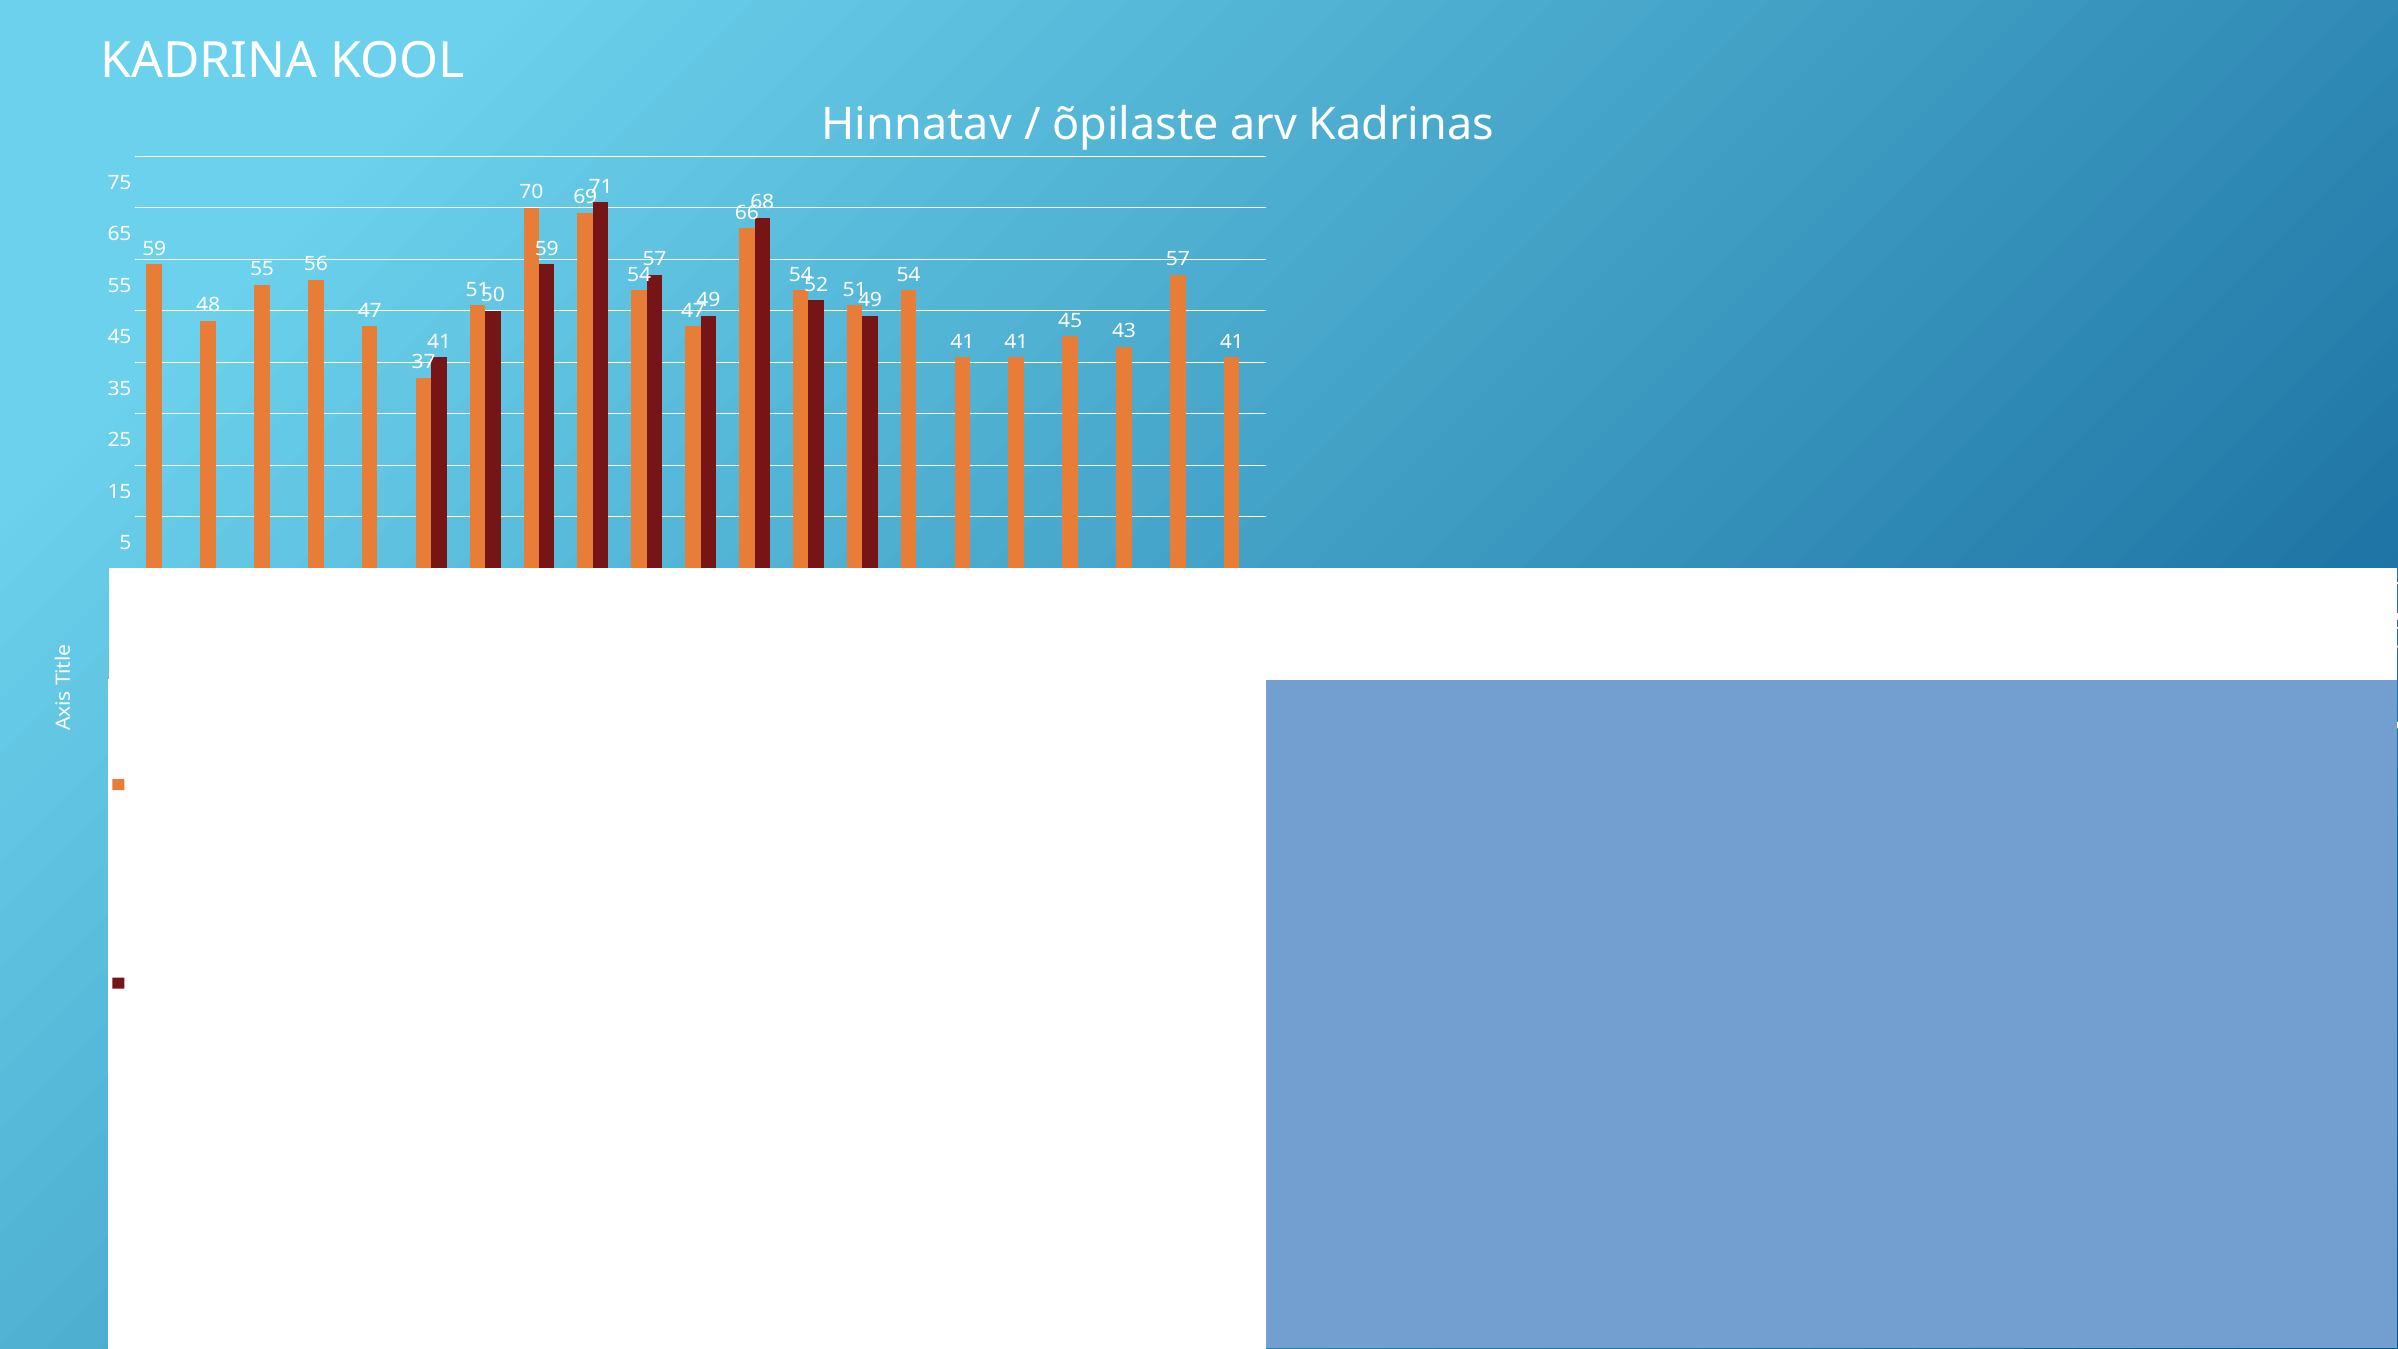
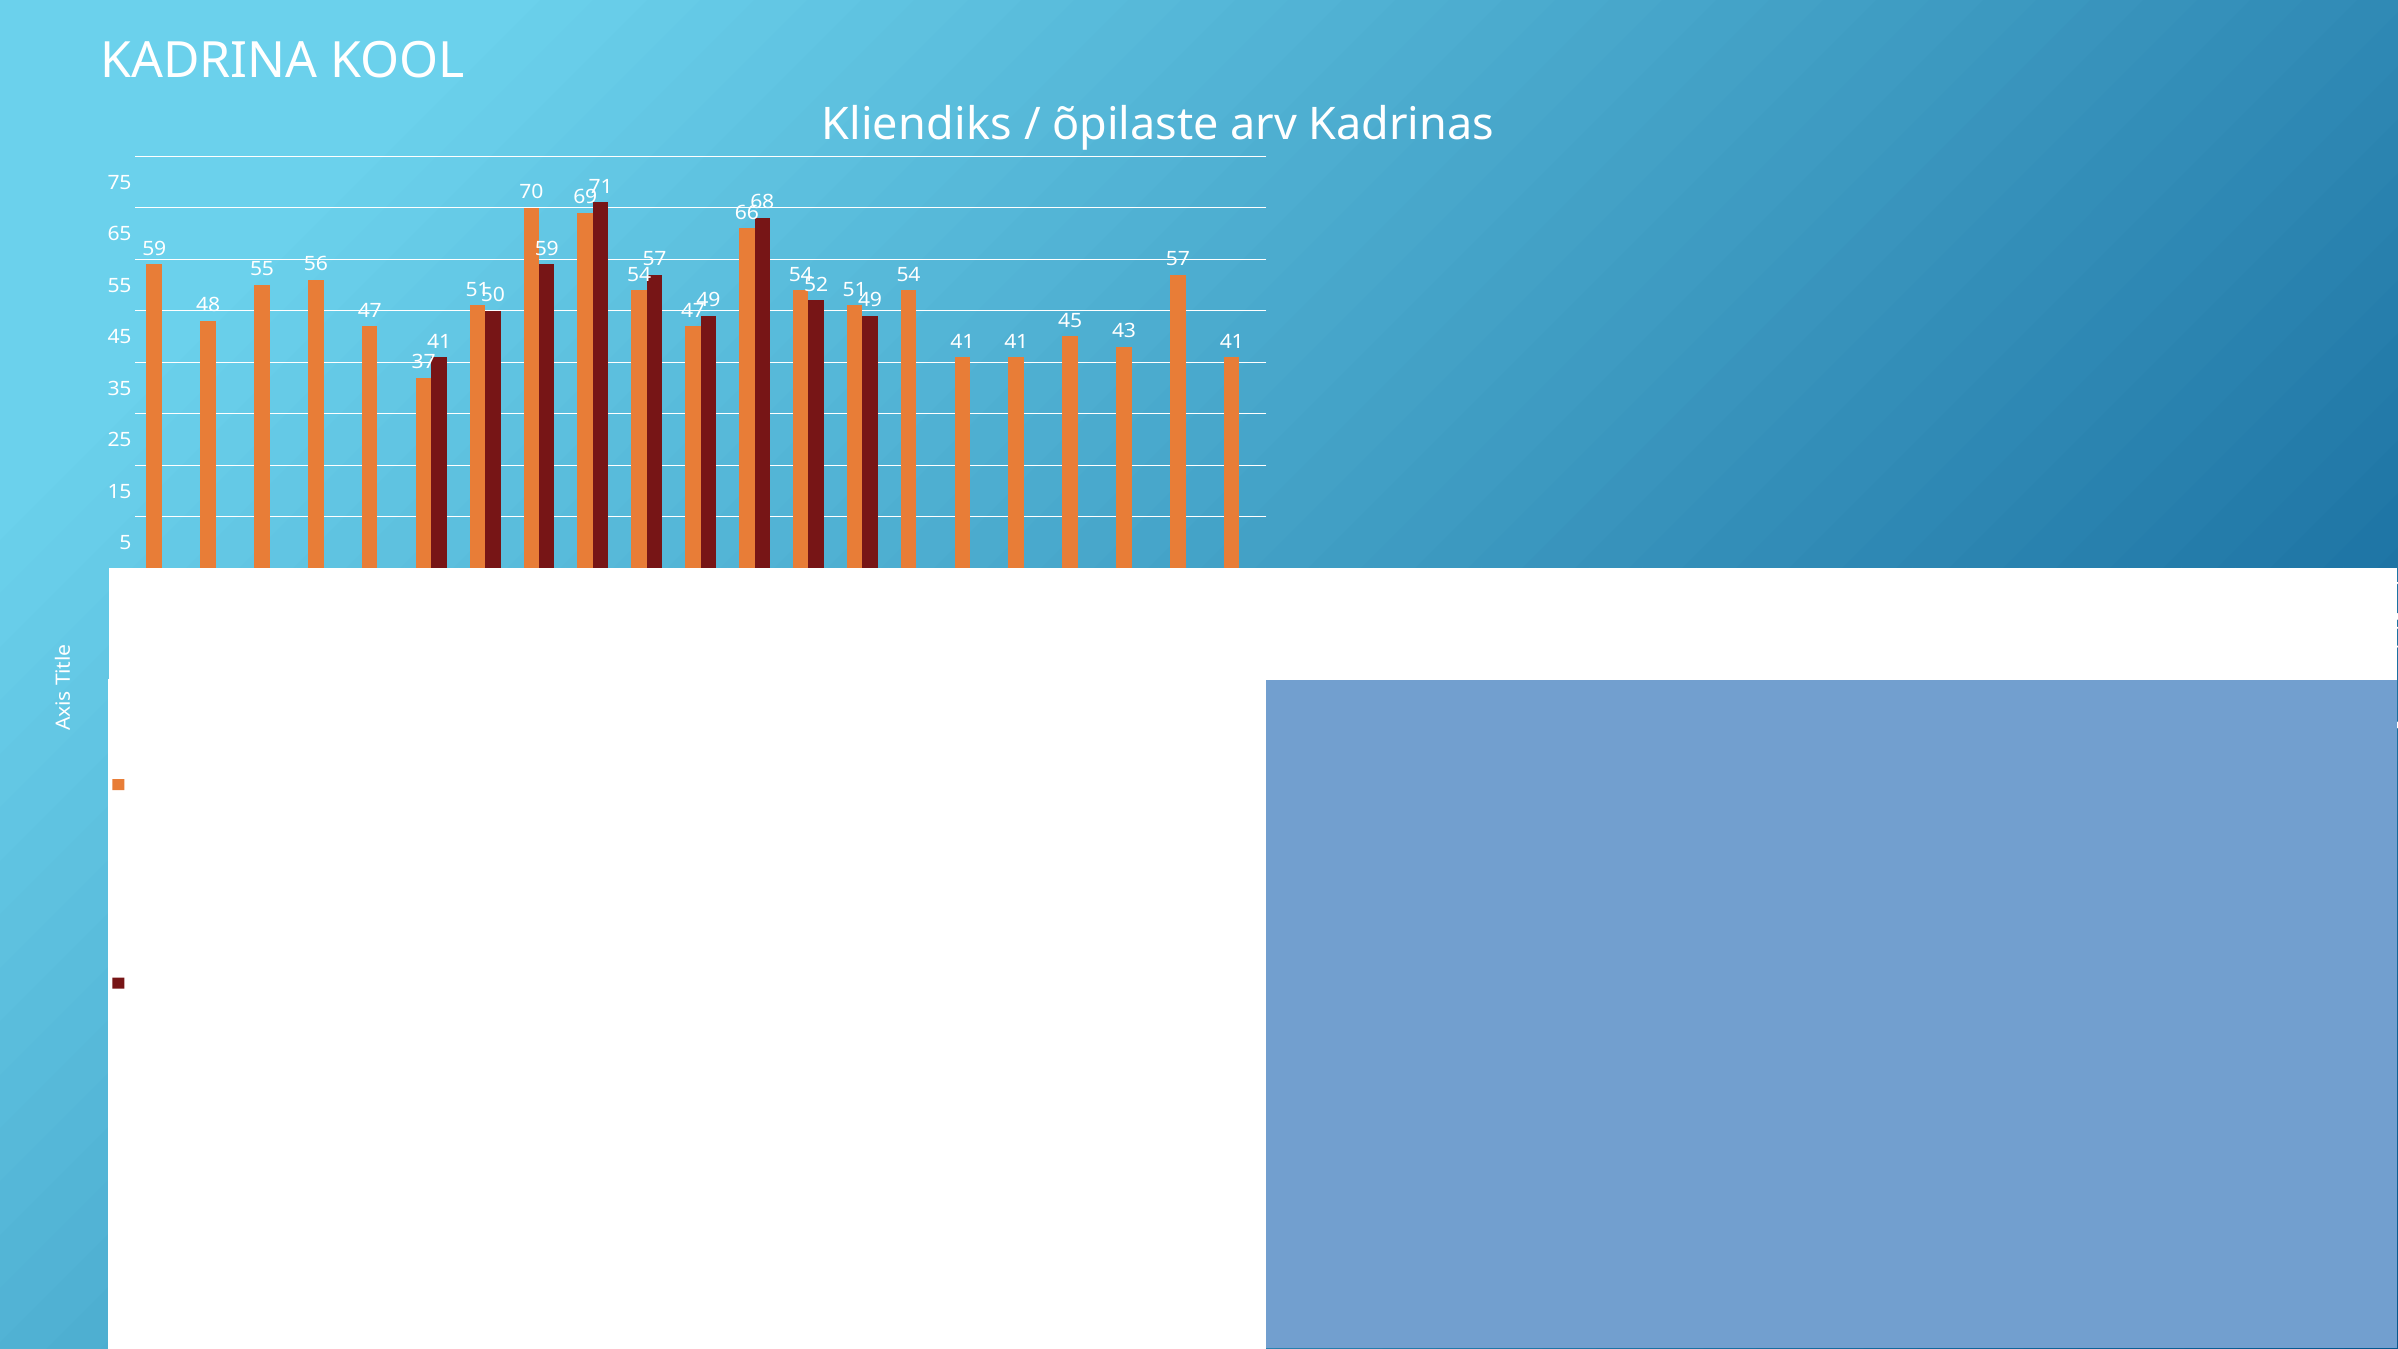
Hinnatav: Hinnatav -> Kliendiks
